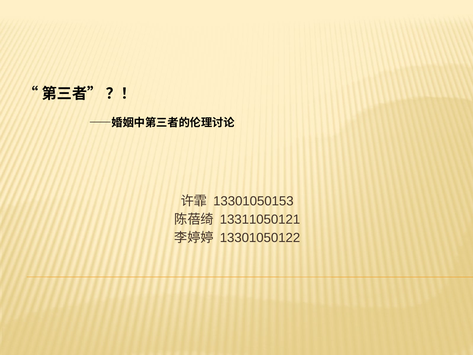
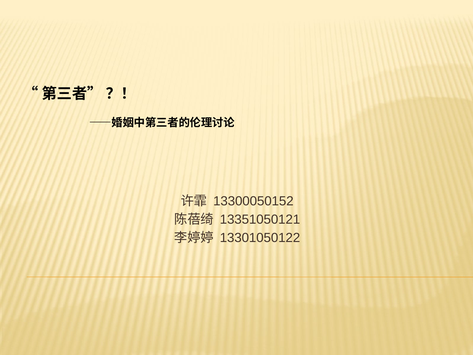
13301050153: 13301050153 -> 13300050152
13311050121: 13311050121 -> 13351050121
